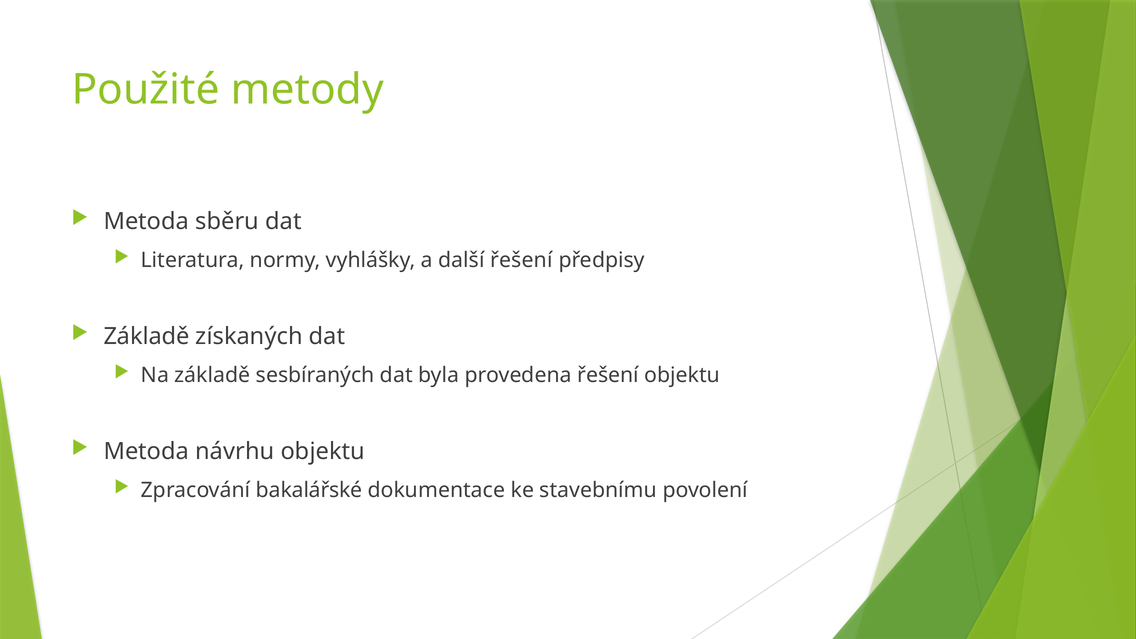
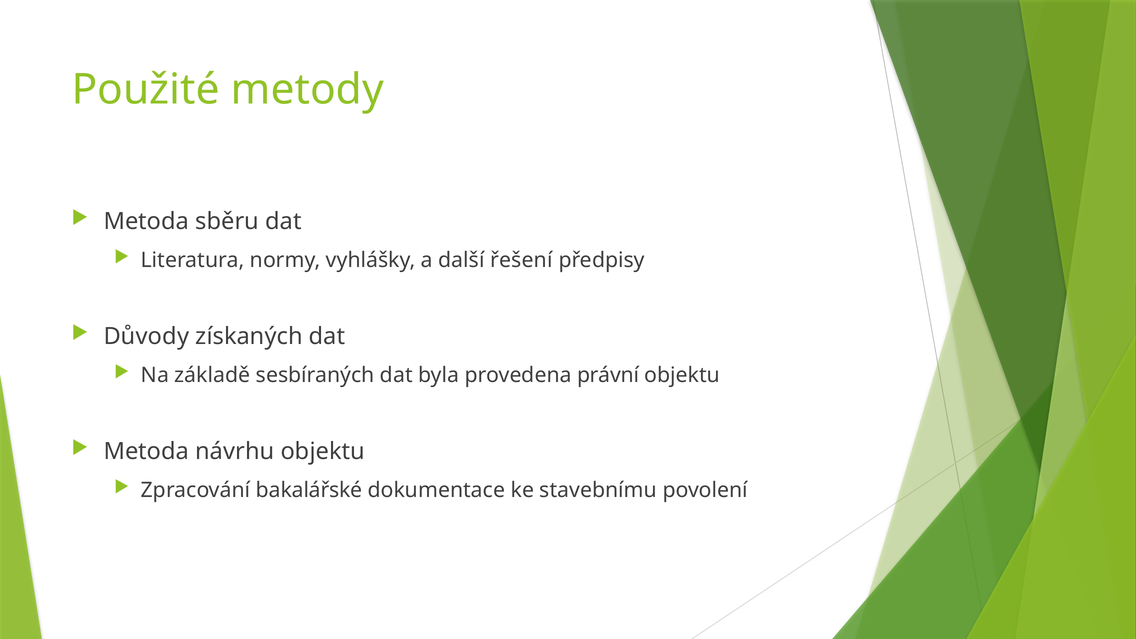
Základě at (147, 337): Základě -> Důvody
provedena řešení: řešení -> právní
